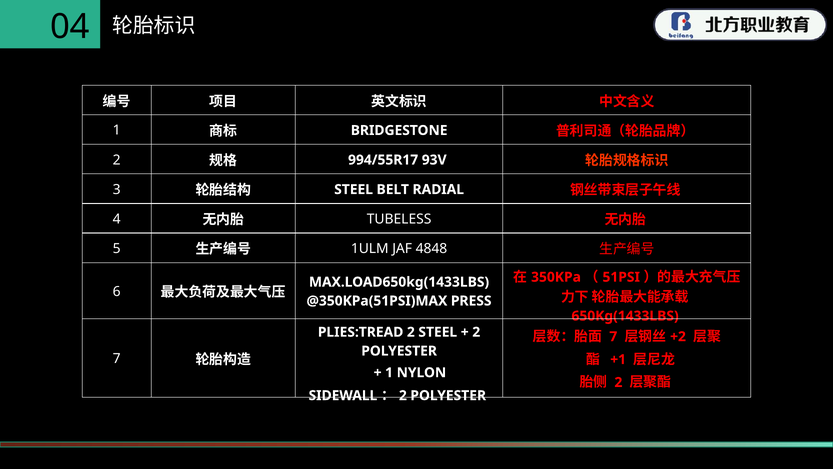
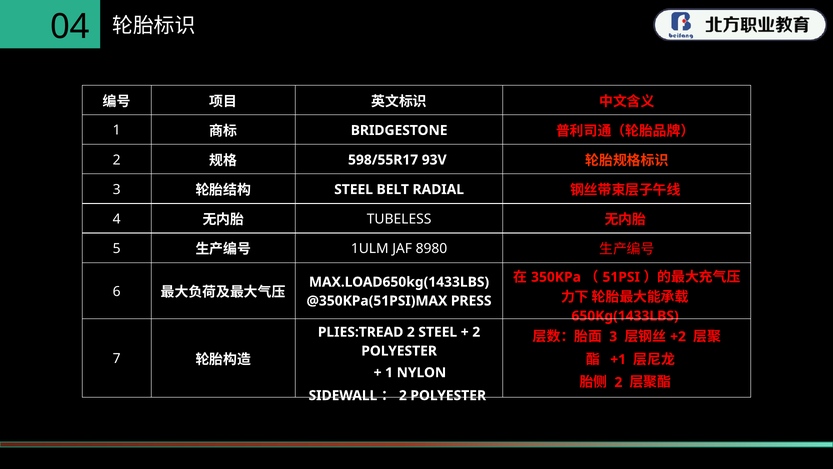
994/55R17: 994/55R17 -> 598/55R17
4848: 4848 -> 8980
7 at (613, 336): 7 -> 3
